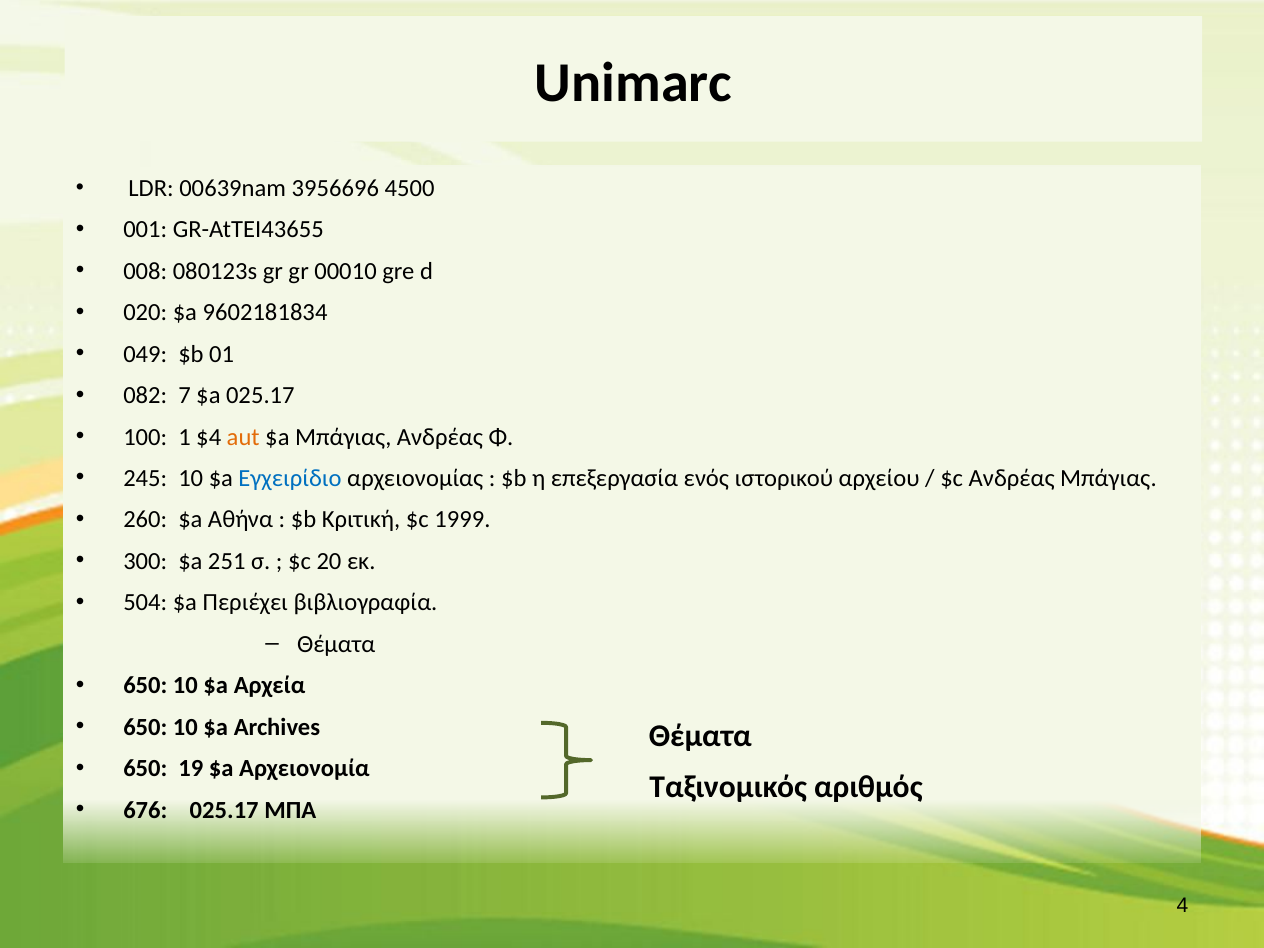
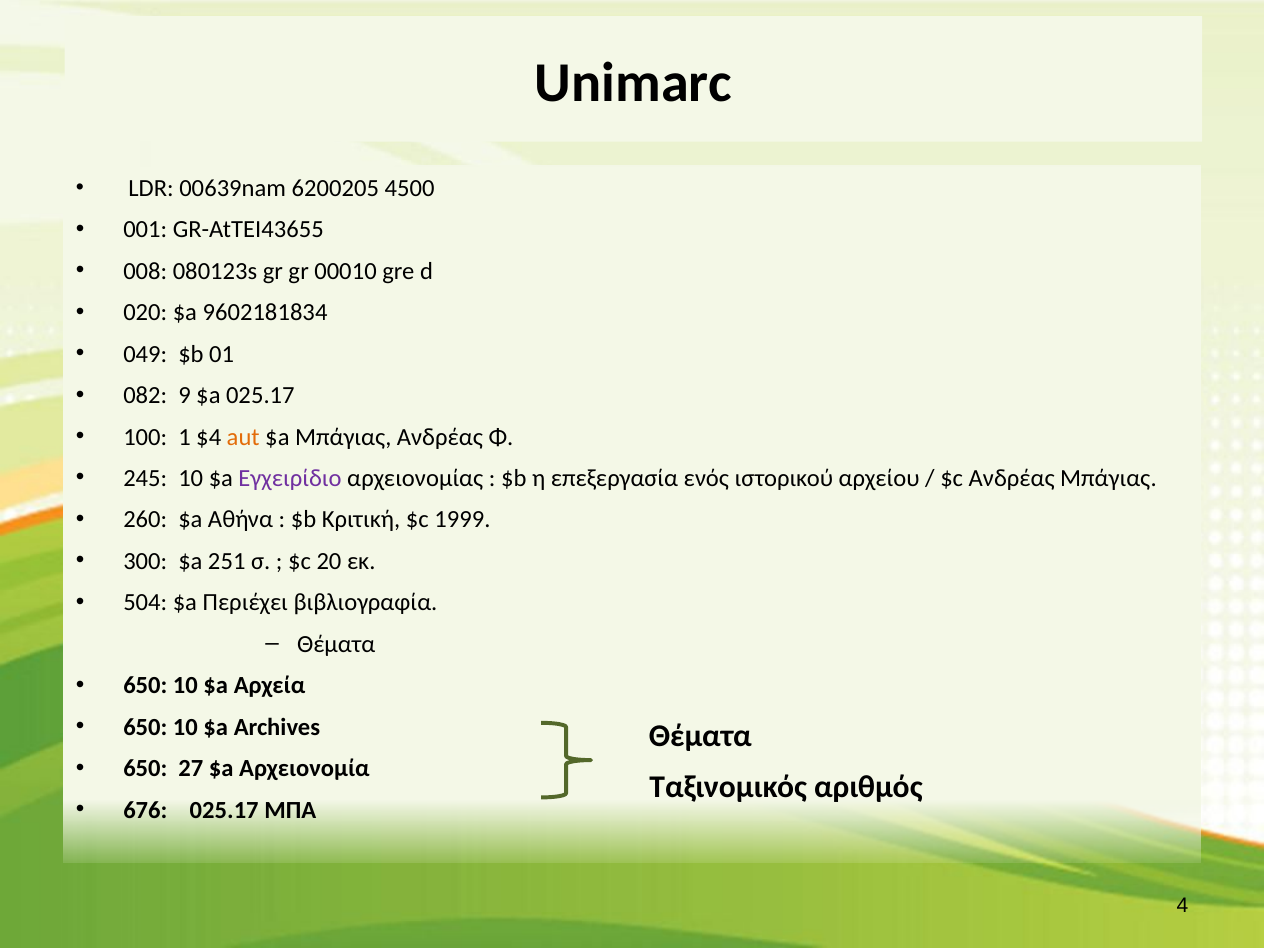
3956696: 3956696 -> 6200205
7: 7 -> 9
Εγχειρίδιο colour: blue -> purple
19: 19 -> 27
